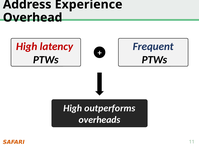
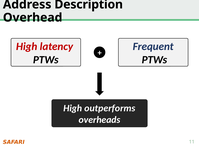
Experience: Experience -> Description
